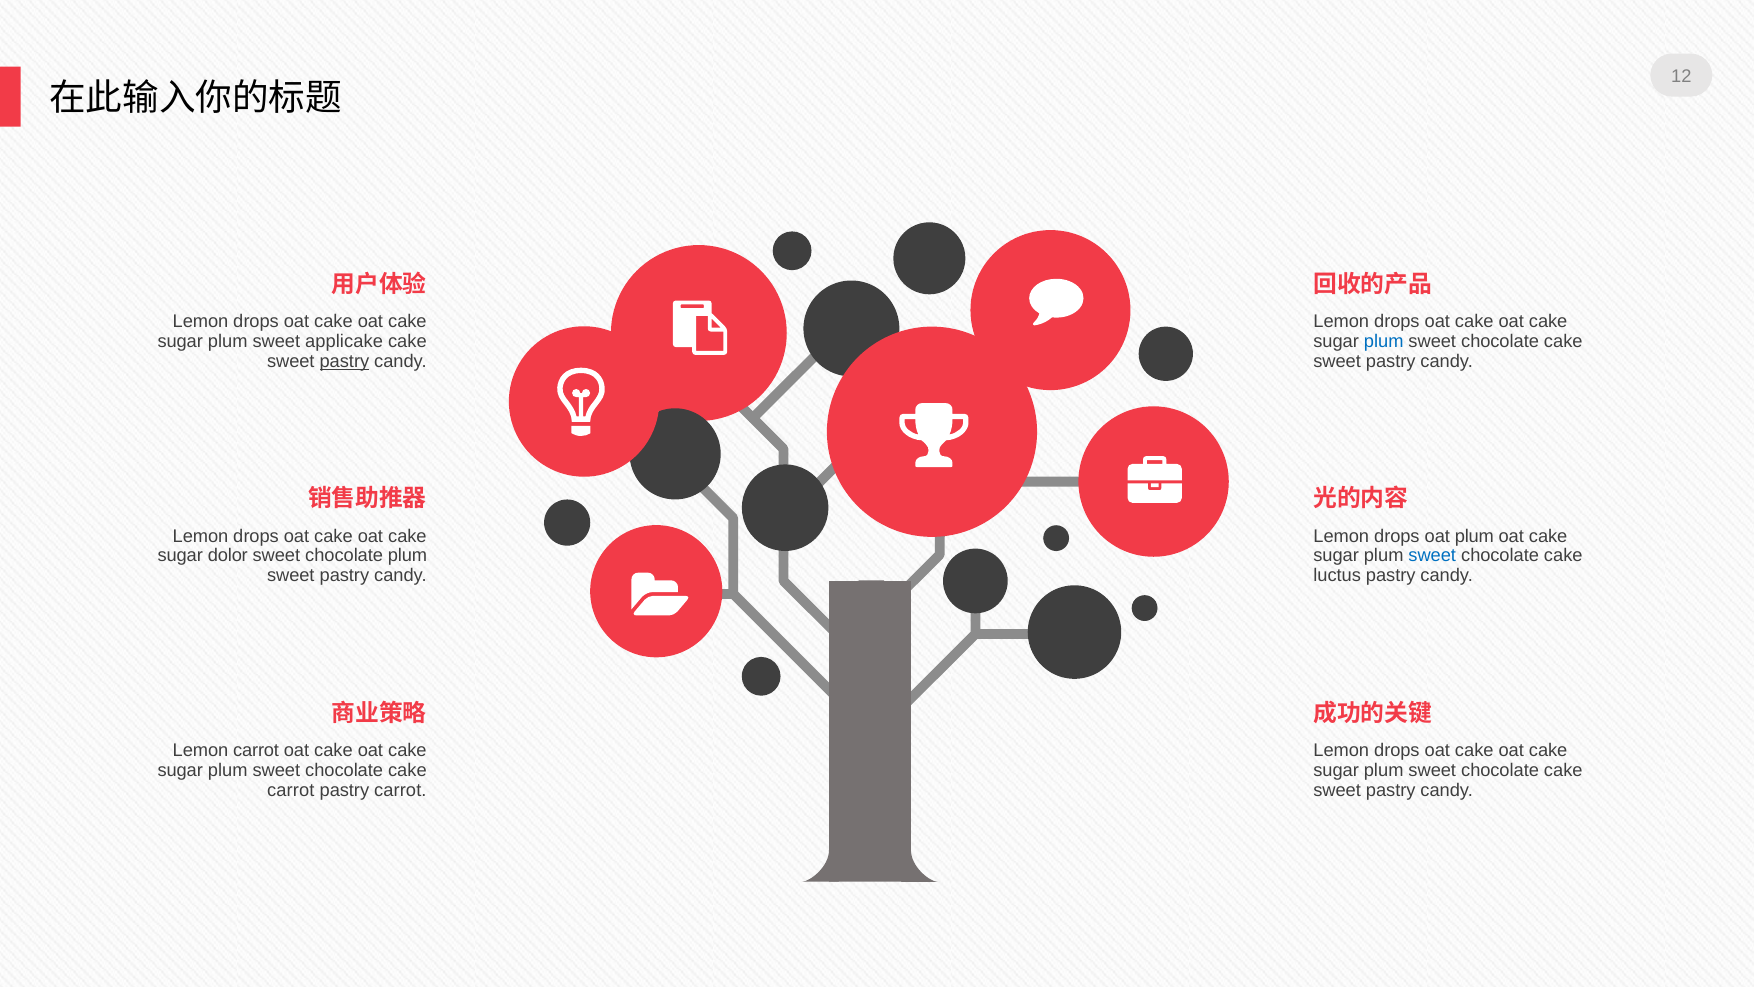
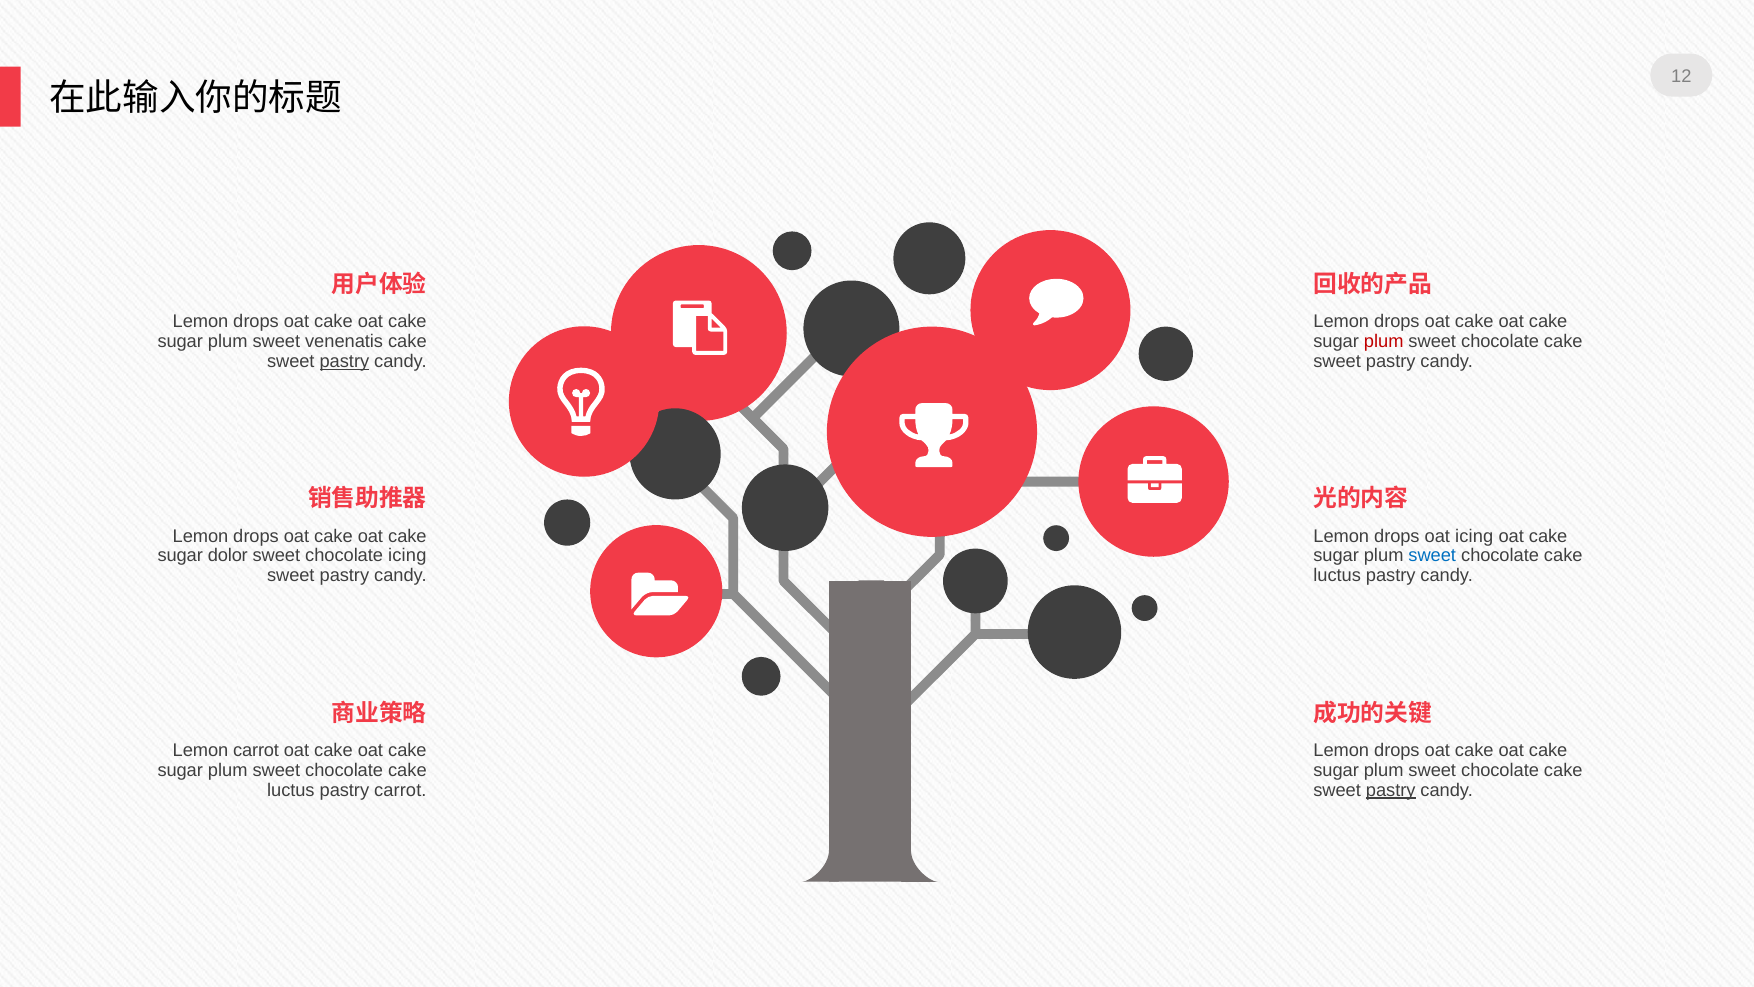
applicake: applicake -> venenatis
plum at (1384, 341) colour: blue -> red
oat plum: plum -> icing
chocolate plum: plum -> icing
carrot at (291, 790): carrot -> luctus
pastry at (1391, 790) underline: none -> present
